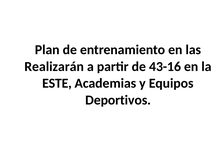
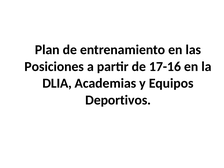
Realizarán: Realizarán -> Posiciones
43-16: 43-16 -> 17-16
ESTE: ESTE -> DLIA
